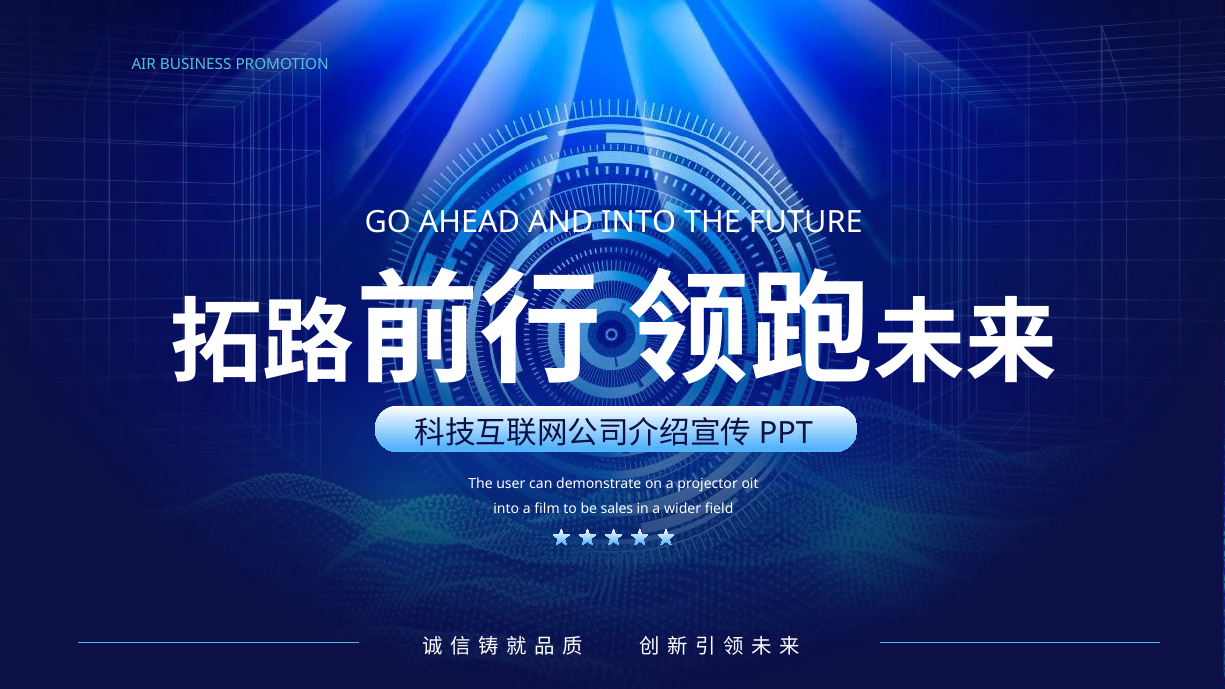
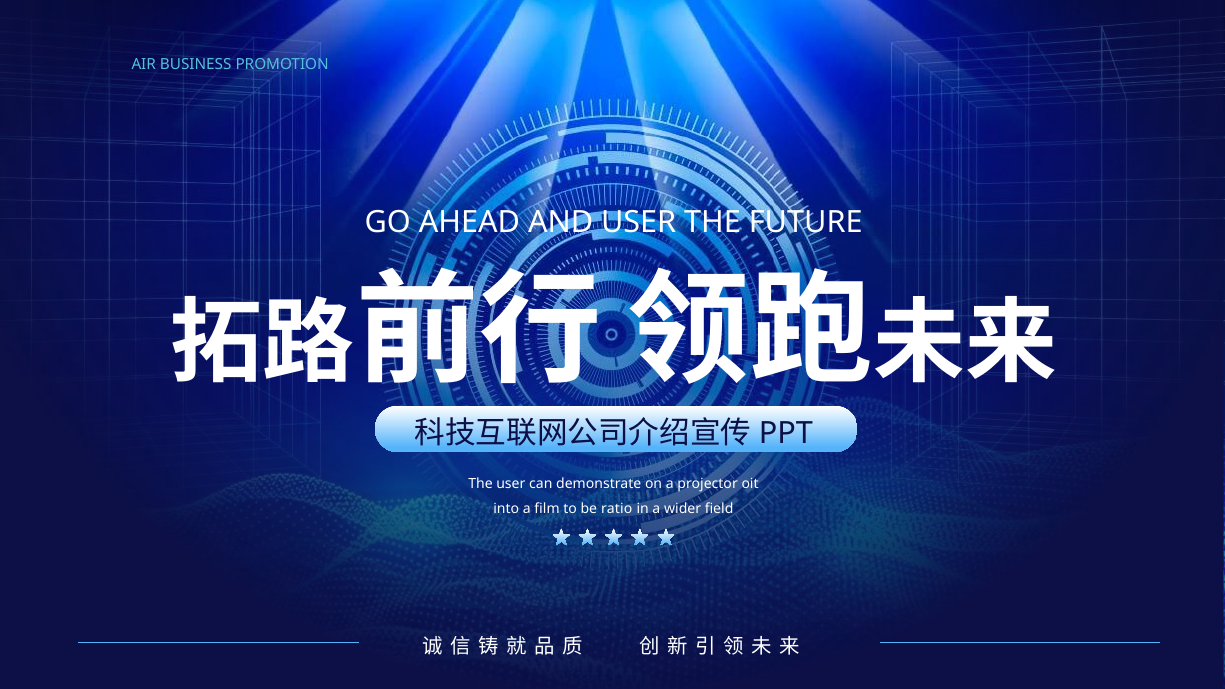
AND INTO: INTO -> USER
sales: sales -> ratio
